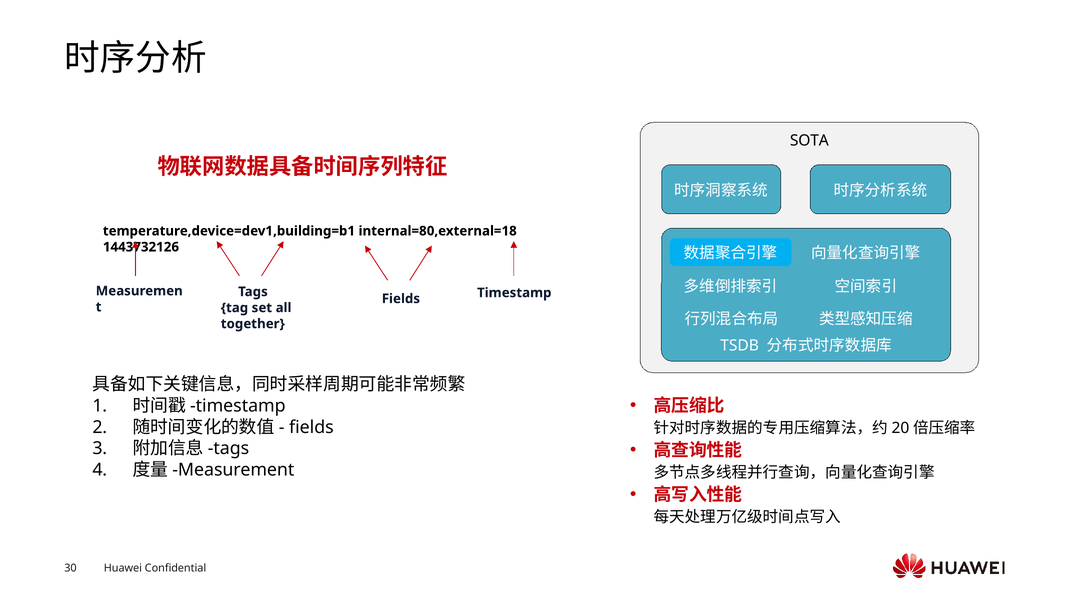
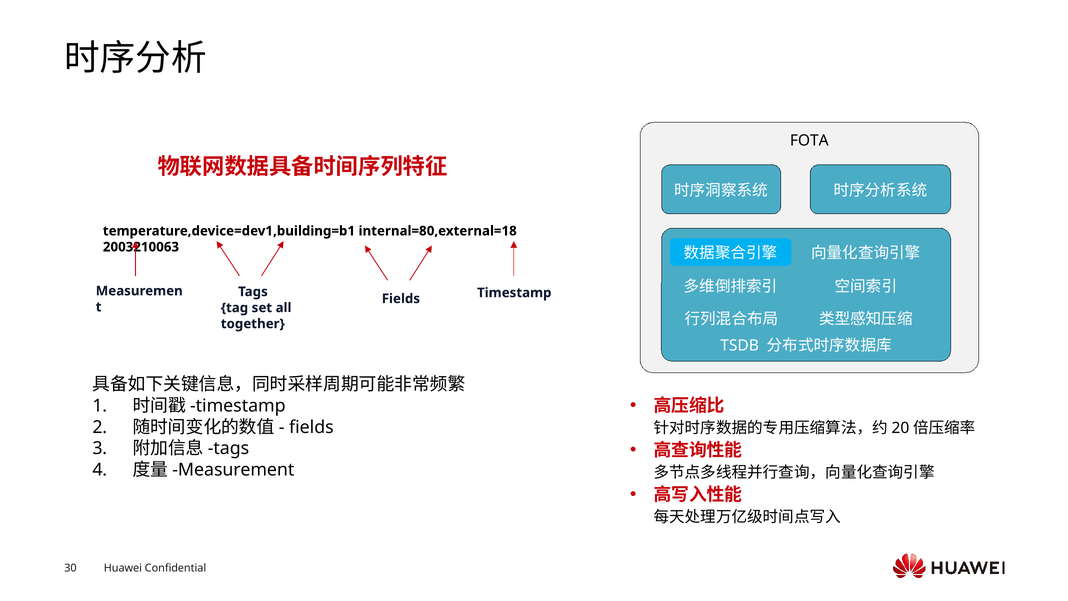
SOTA: SOTA -> FOTA
1443732126: 1443732126 -> 2003210063
